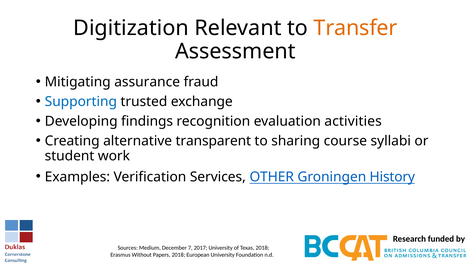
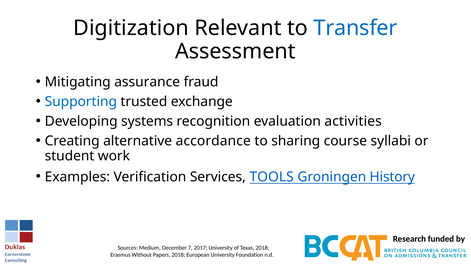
Transfer colour: orange -> blue
findings: findings -> systems
transparent: transparent -> accordance
OTHER: OTHER -> TOOLS
